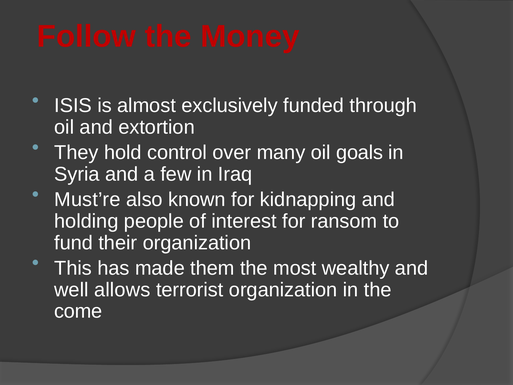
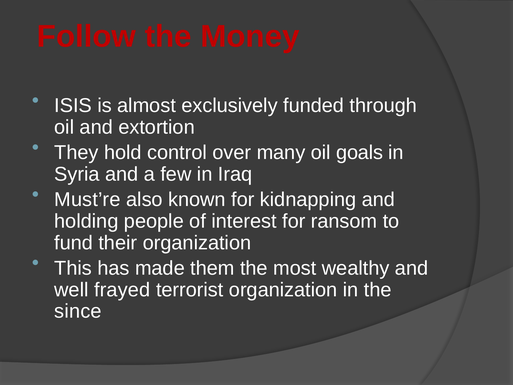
allows: allows -> frayed
come: come -> since
